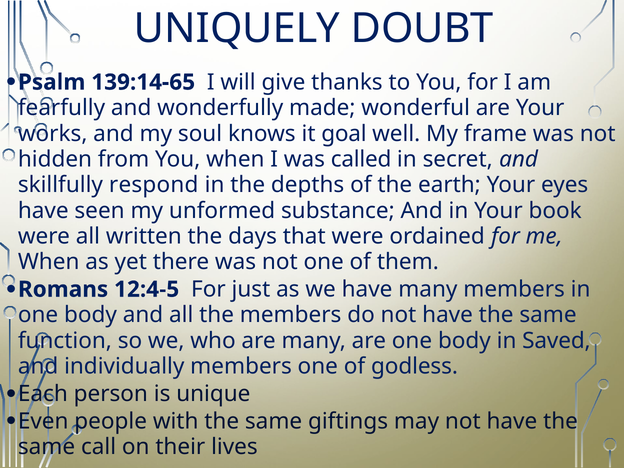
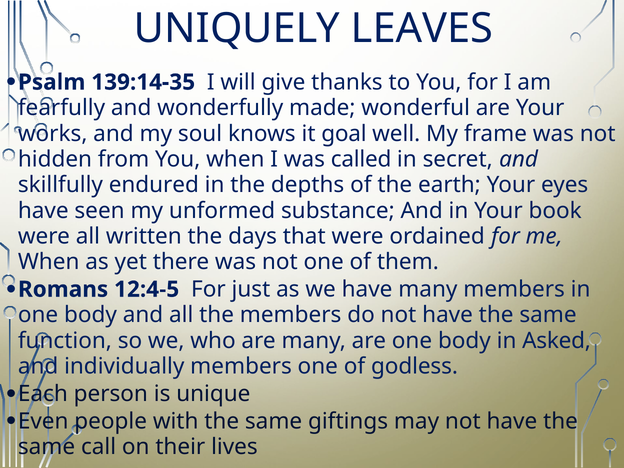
DOUBT: DOUBT -> LEAVES
139:14-65: 139:14-65 -> 139:14-35
respond: respond -> endured
Saved: Saved -> Asked
